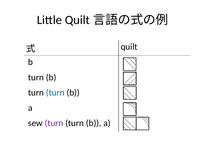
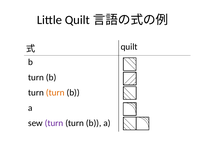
turn at (55, 92) colour: blue -> orange
